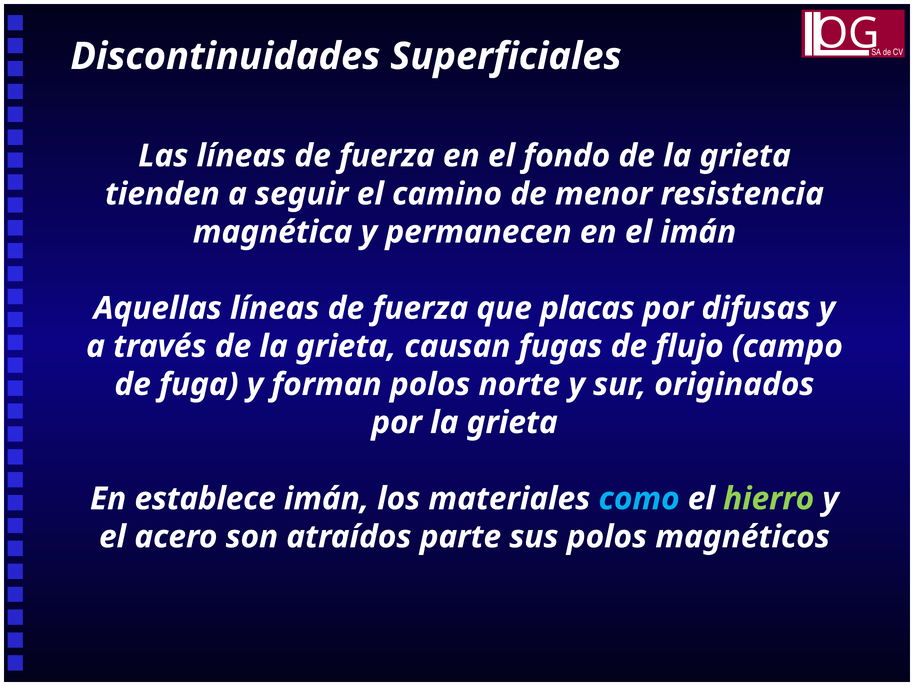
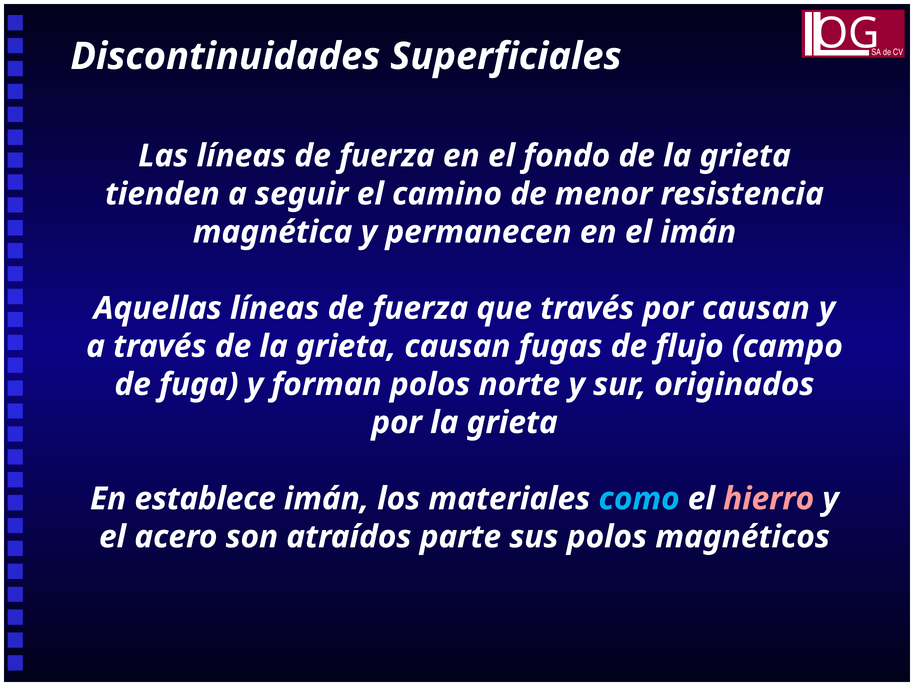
que placas: placas -> través
por difusas: difusas -> causan
hierro colour: light green -> pink
